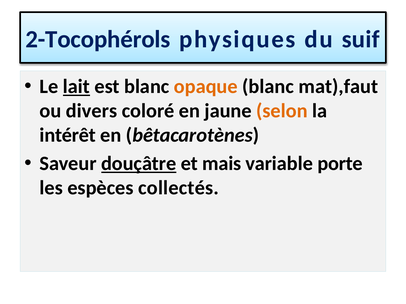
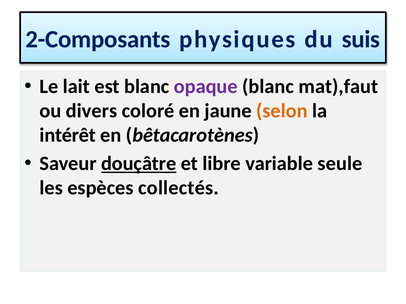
2-Tocophérols: 2-Tocophérols -> 2-Composants
suif: suif -> suis
lait underline: present -> none
opaque colour: orange -> purple
mais: mais -> libre
porte: porte -> seule
